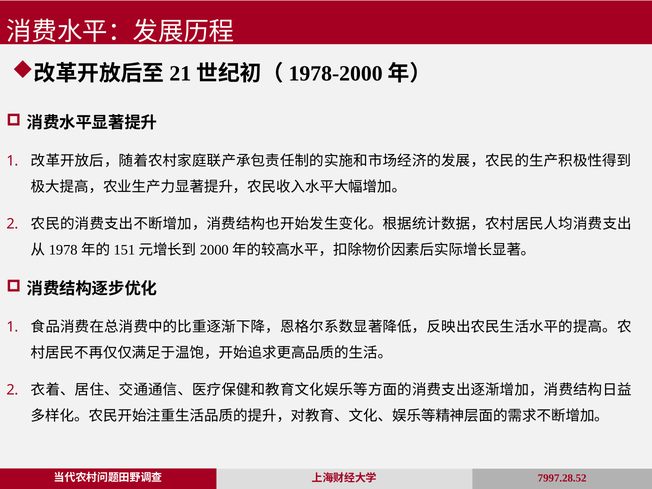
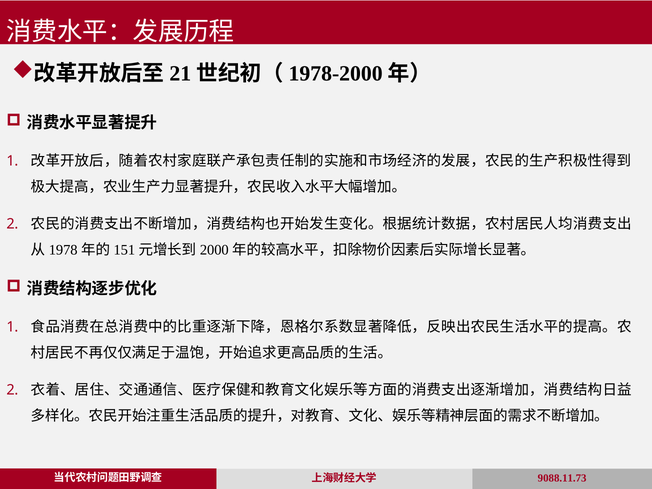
7997.28.52: 7997.28.52 -> 9088.11.73
